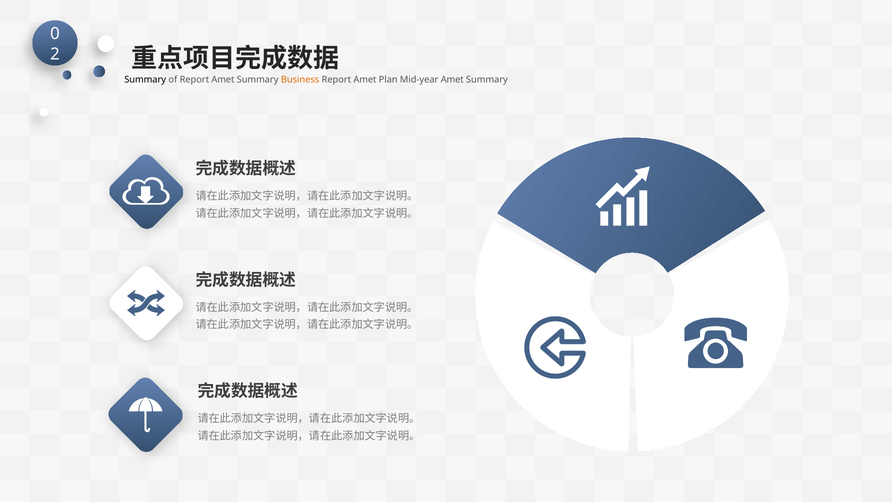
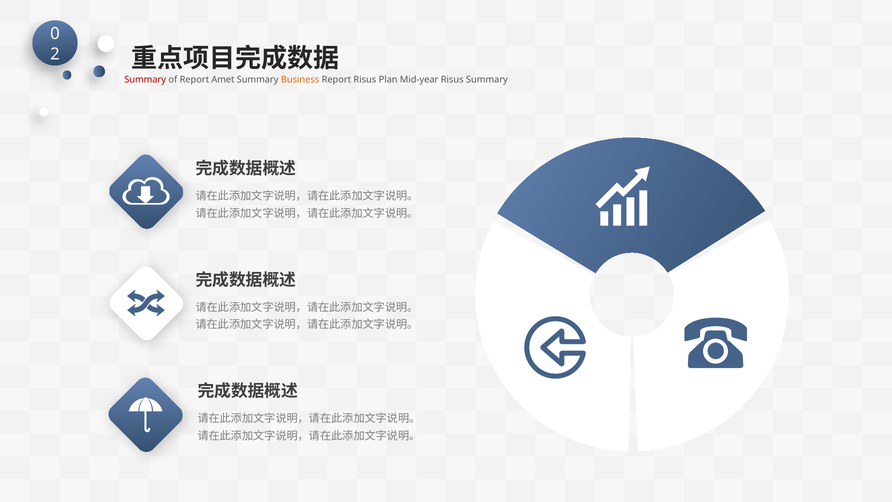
Summary at (145, 79) colour: black -> red
Amet at (365, 79): Amet -> Risus
Mid-year Amet: Amet -> Risus
